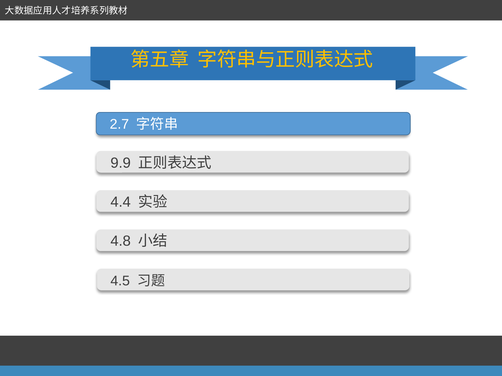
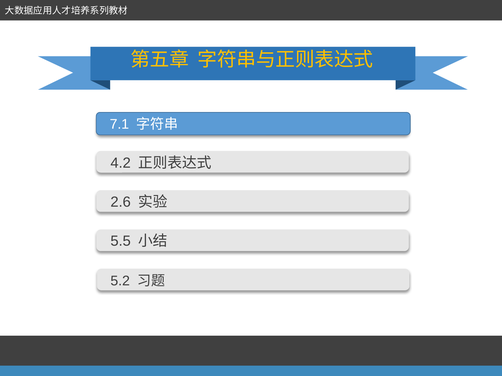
2.7: 2.7 -> 7.1
9.9: 9.9 -> 4.2
4.4: 4.4 -> 2.6
4.8: 4.8 -> 5.5
4.5: 4.5 -> 5.2
